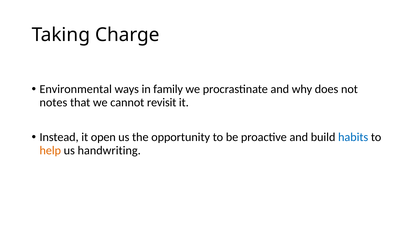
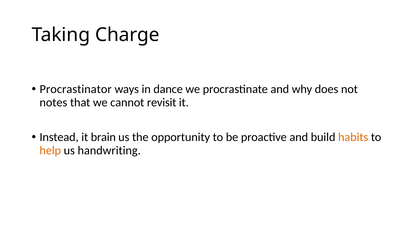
Environmental: Environmental -> Procrastinator
family: family -> dance
open: open -> brain
habits colour: blue -> orange
